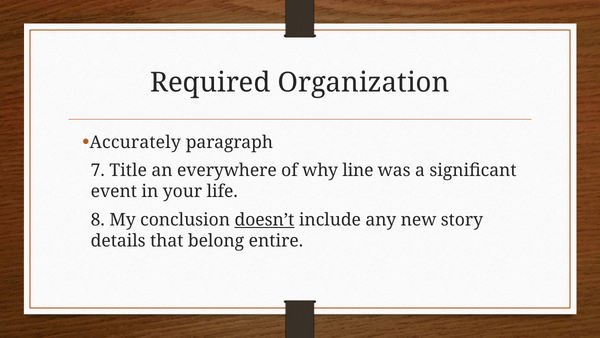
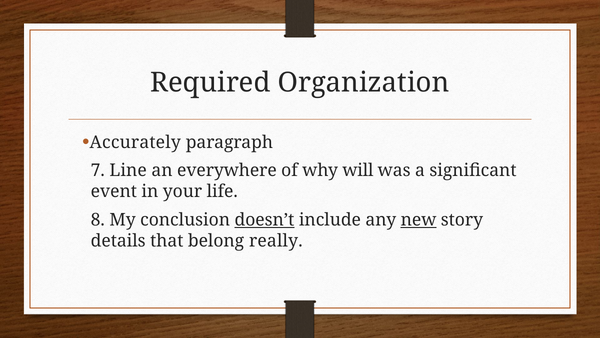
Title: Title -> Line
line: line -> will
new underline: none -> present
entire: entire -> really
